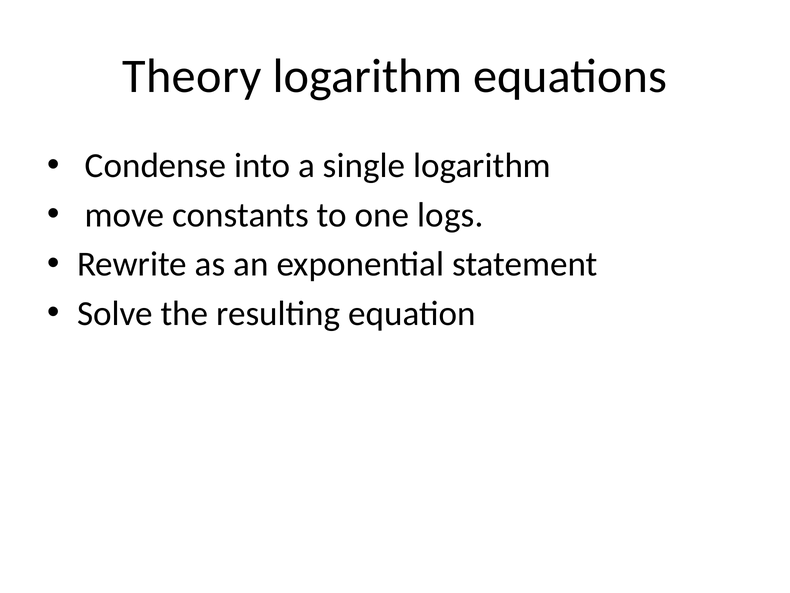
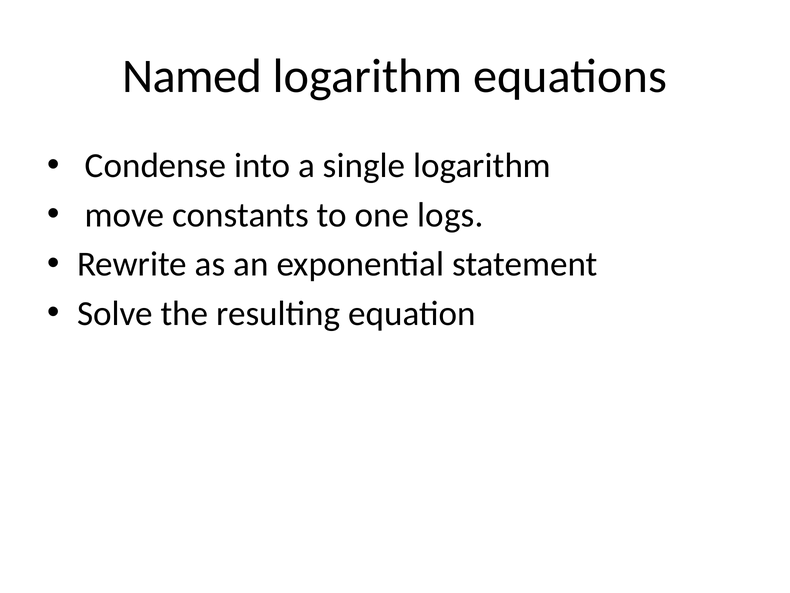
Theory: Theory -> Named
